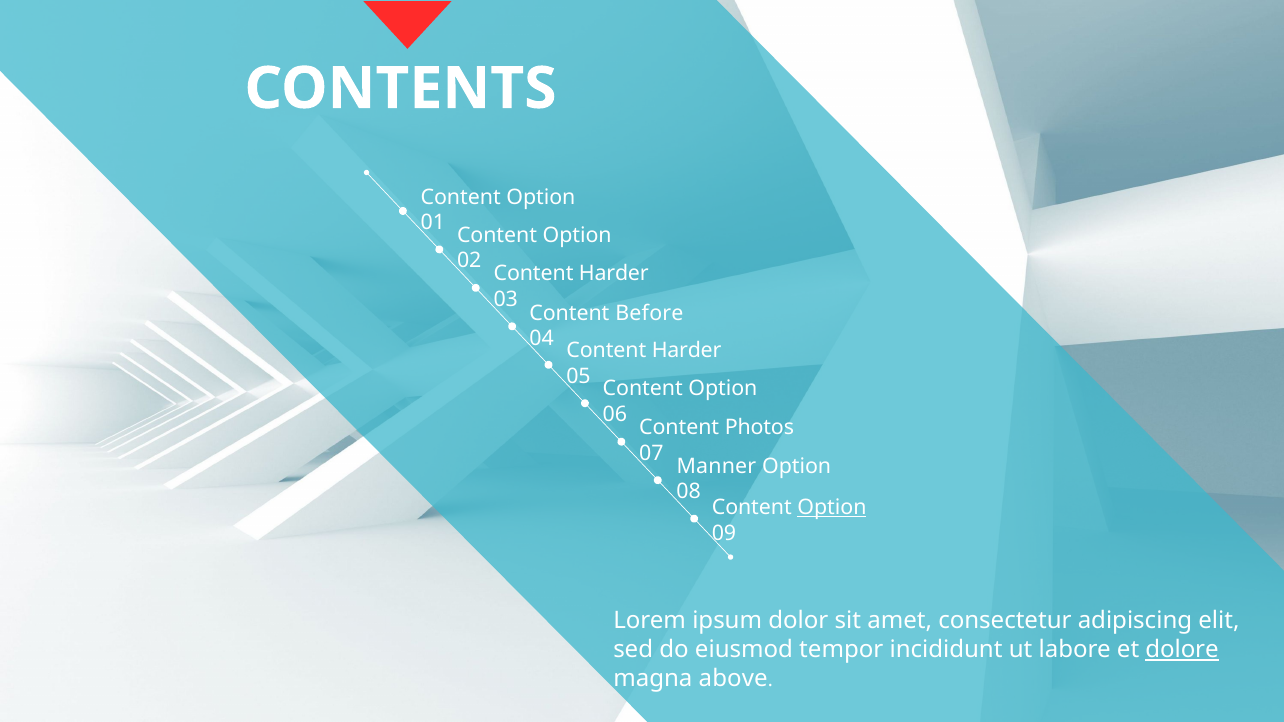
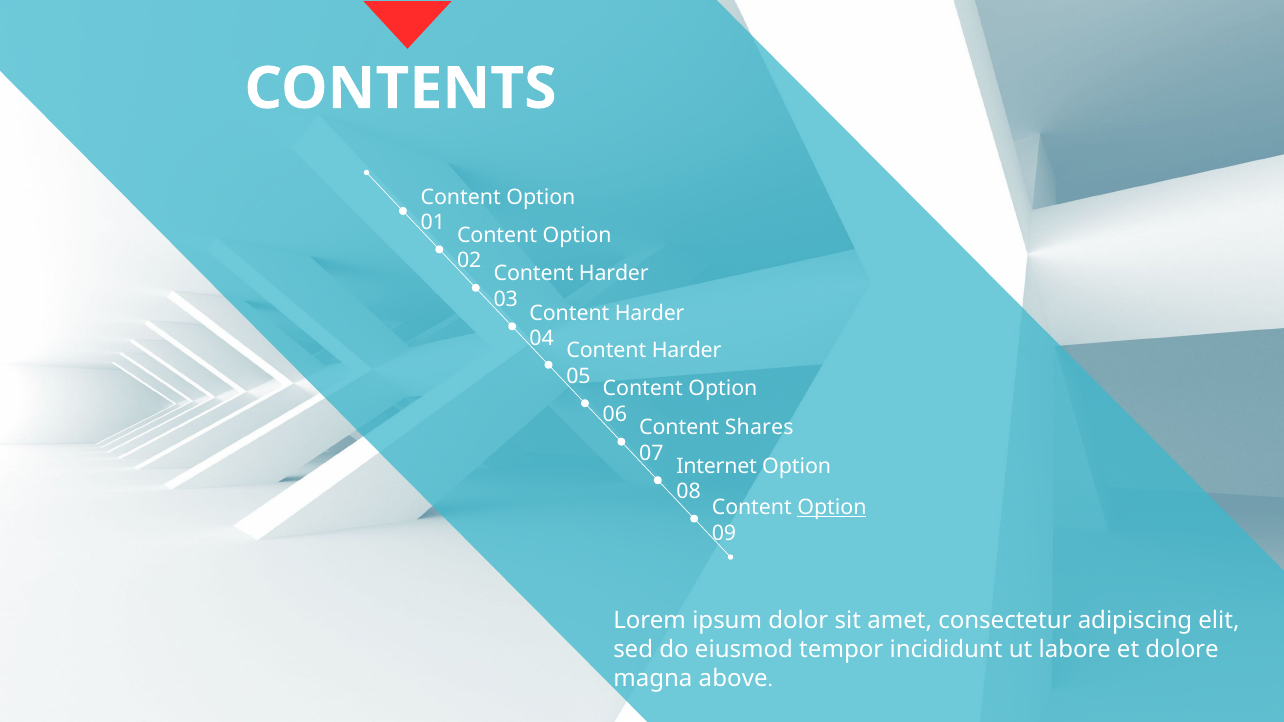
Before at (649, 313): Before -> Harder
Photos: Photos -> Shares
Manner: Manner -> Internet
dolore underline: present -> none
